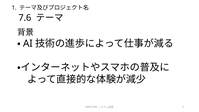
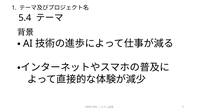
7.6: 7.6 -> 5.4
